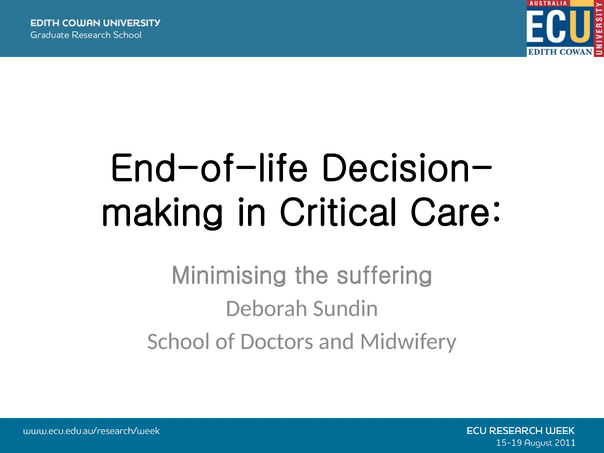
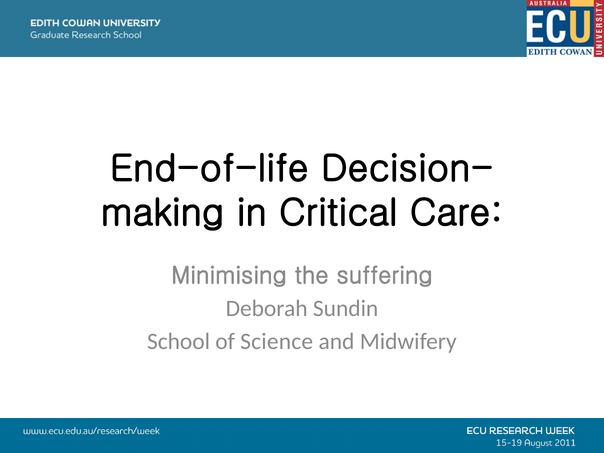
Doctors: Doctors -> Science
